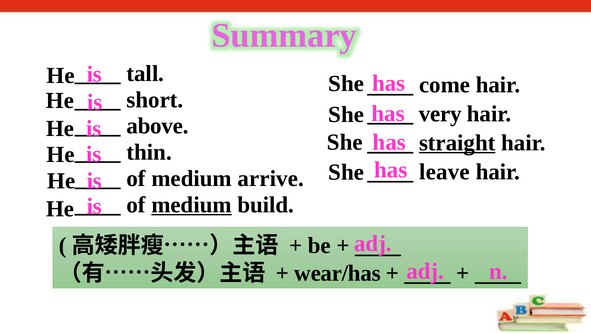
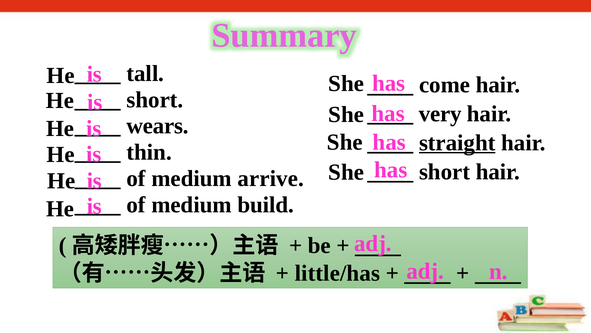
above: above -> wears
leave at (444, 172): leave -> short
medium at (192, 204) underline: present -> none
wear/has: wear/has -> little/has
